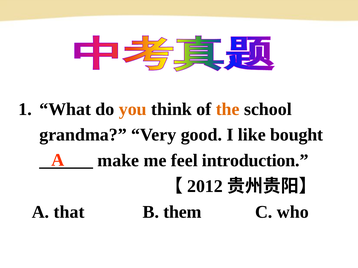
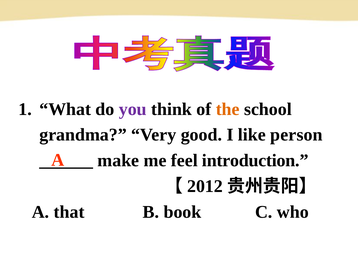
you colour: orange -> purple
bought: bought -> person
them: them -> book
